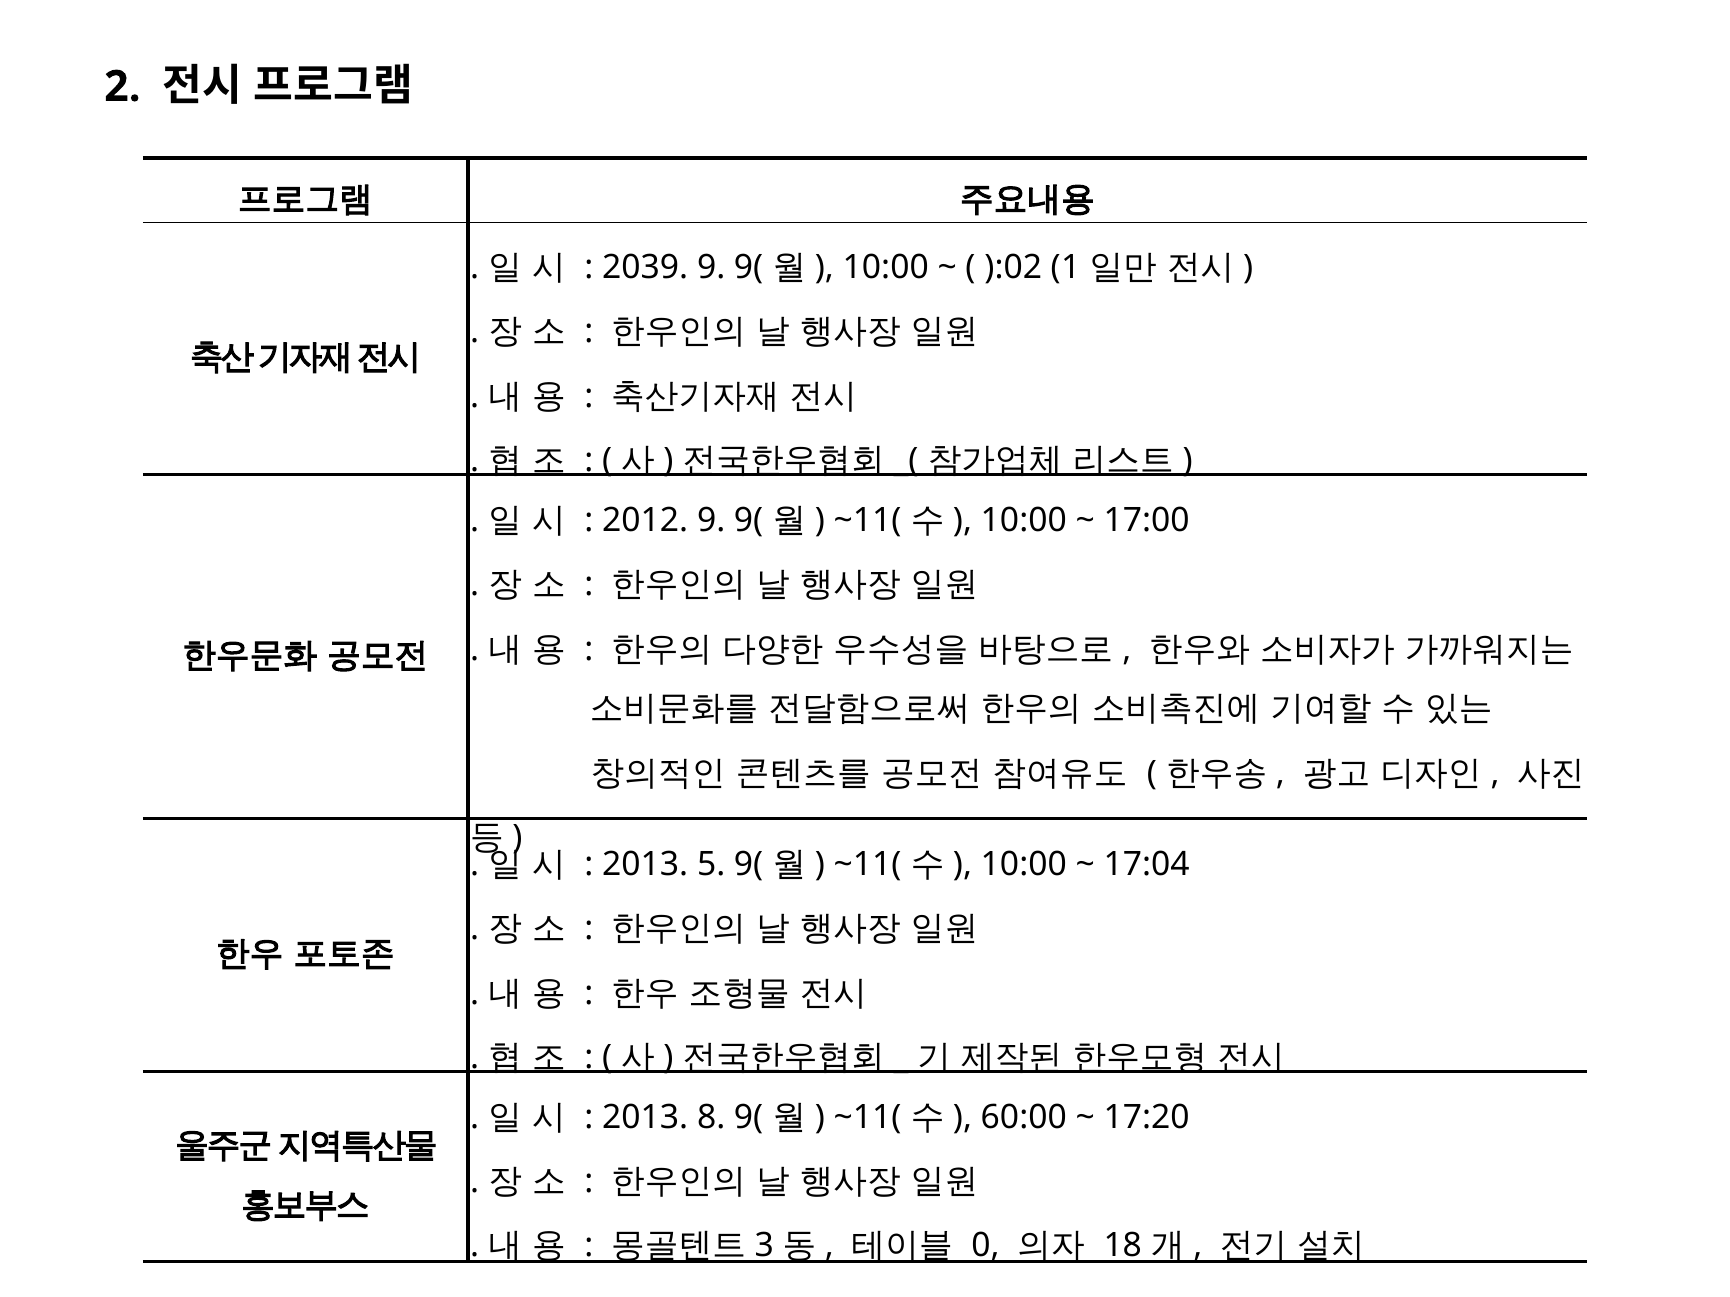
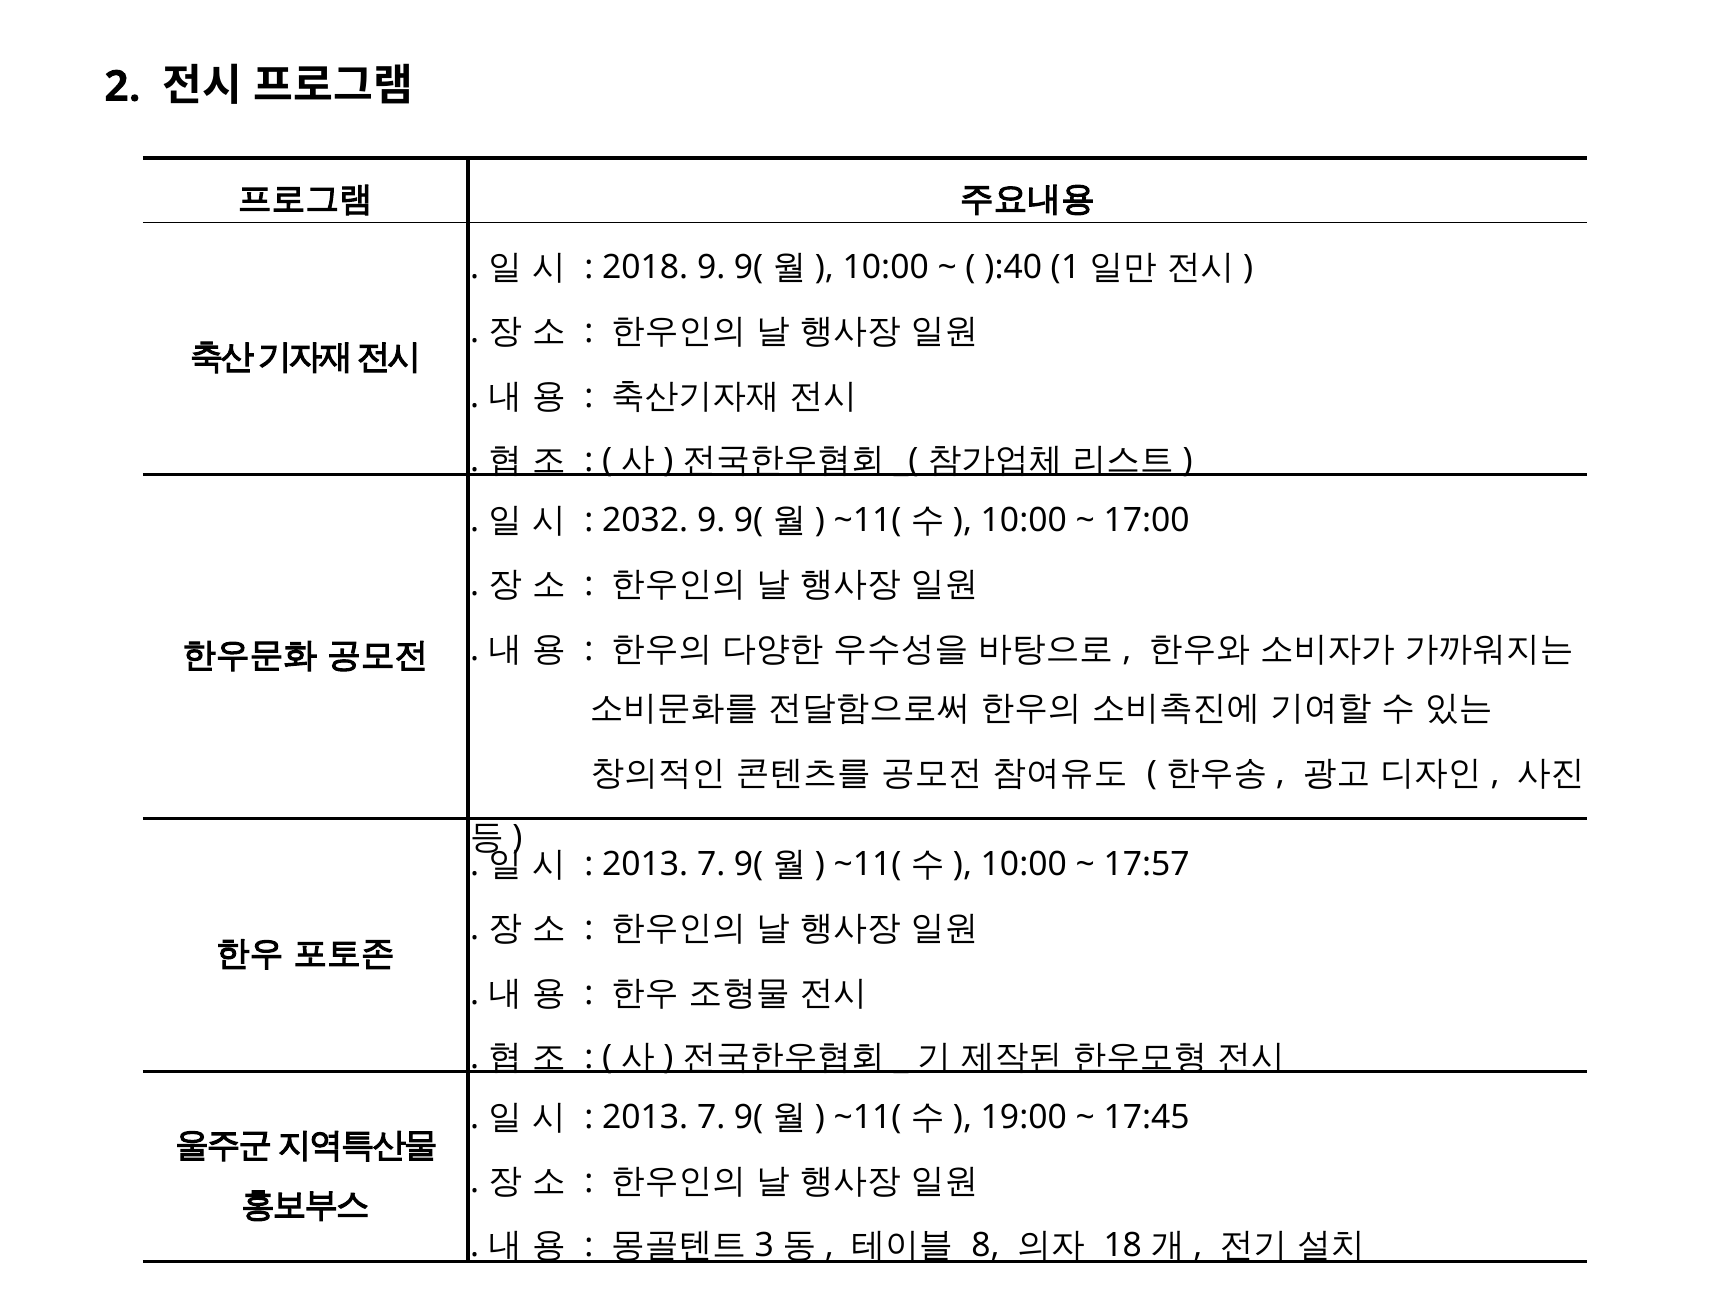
2039: 2039 -> 2018
):02: ):02 -> ):40
2012: 2012 -> 2032
5 at (711, 864): 5 -> 7
17:04: 17:04 -> 17:57
8 at (711, 1117): 8 -> 7
60:00: 60:00 -> 19:00
17:20: 17:20 -> 17:45
0: 0 -> 8
